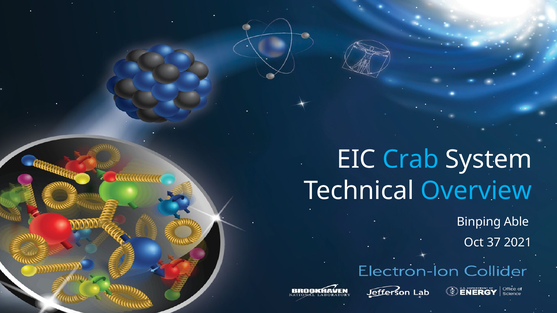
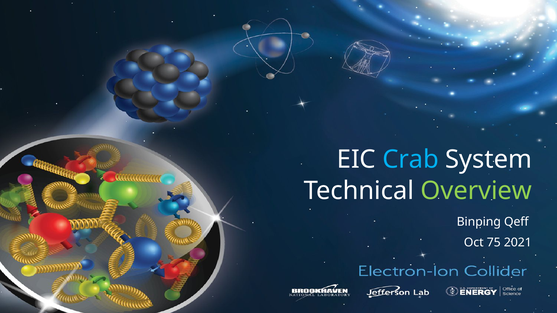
Overview colour: light blue -> light green
Able: Able -> Qeff
37: 37 -> 75
